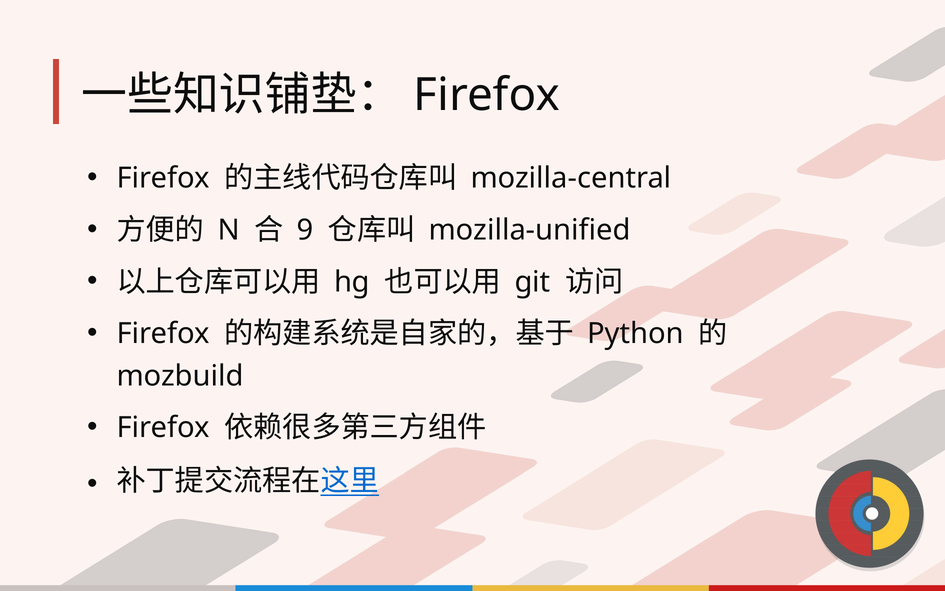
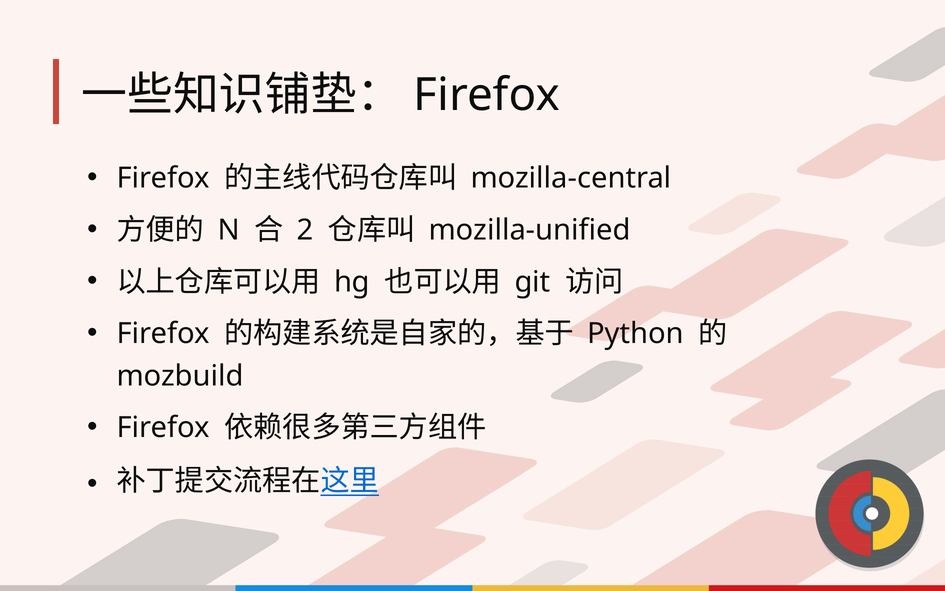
9: 9 -> 2
